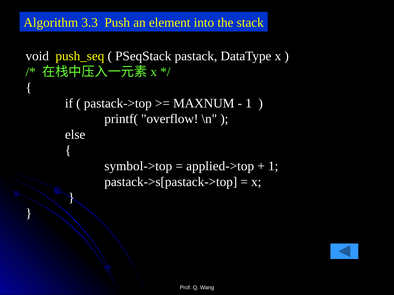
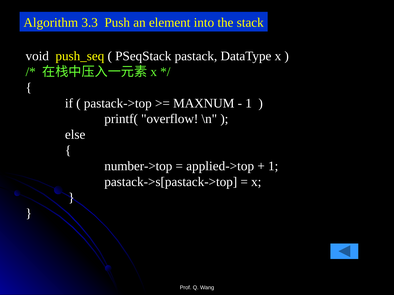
symbol->top: symbol->top -> number->top
